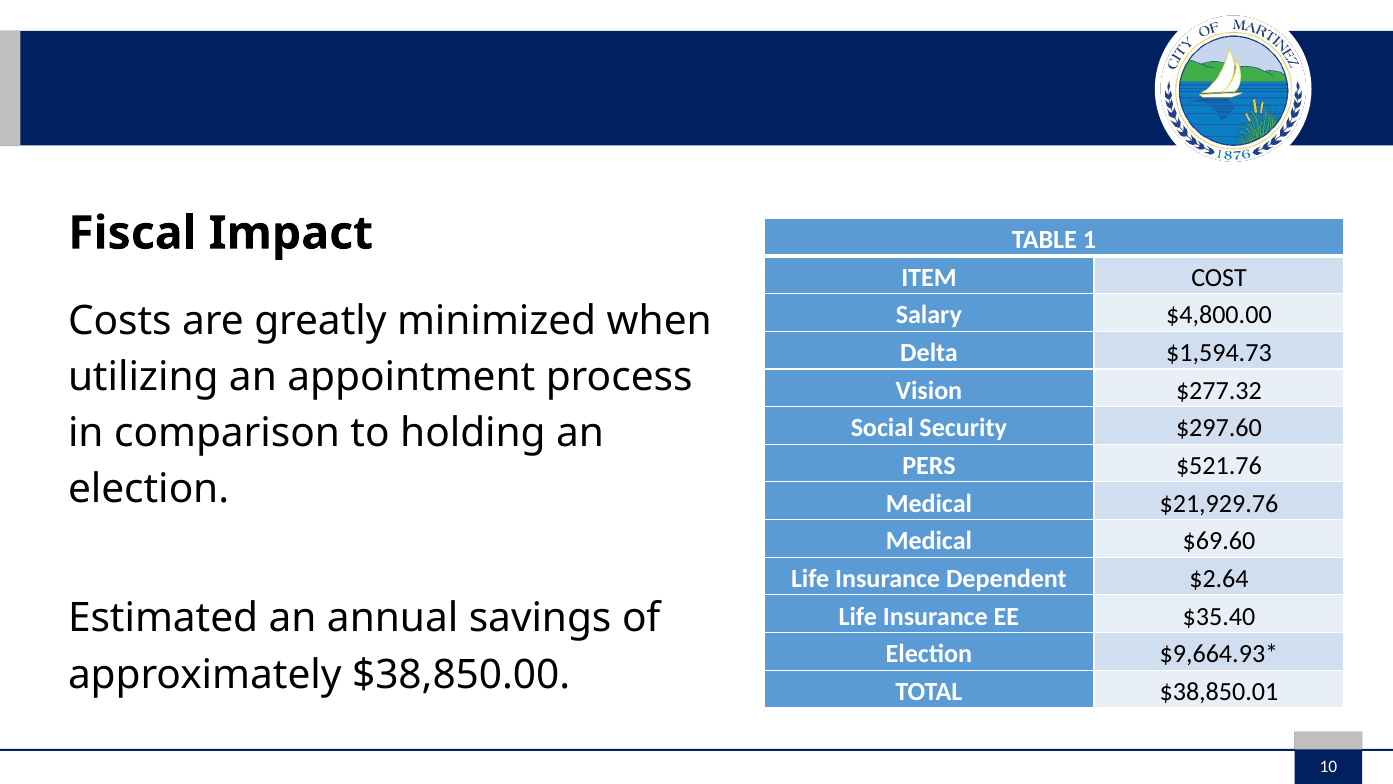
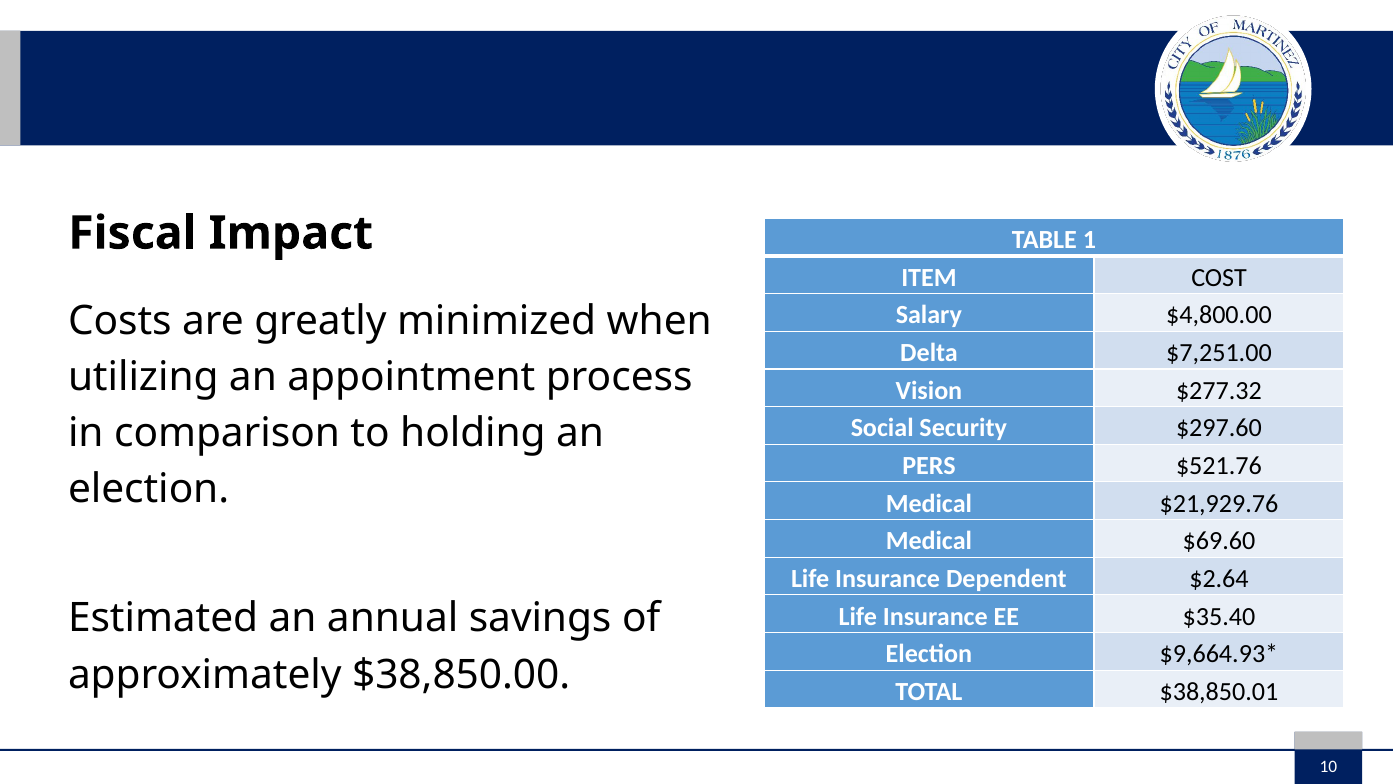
$1,594.73: $1,594.73 -> $7,251.00
